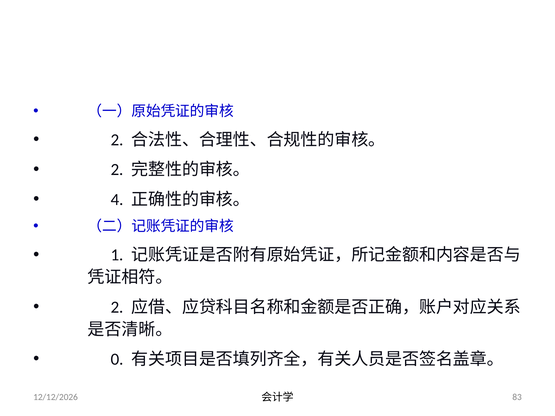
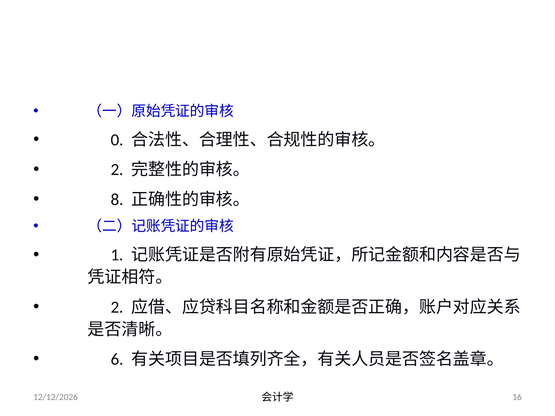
2 at (117, 140): 2 -> 0
4: 4 -> 8
0: 0 -> 6
83: 83 -> 16
